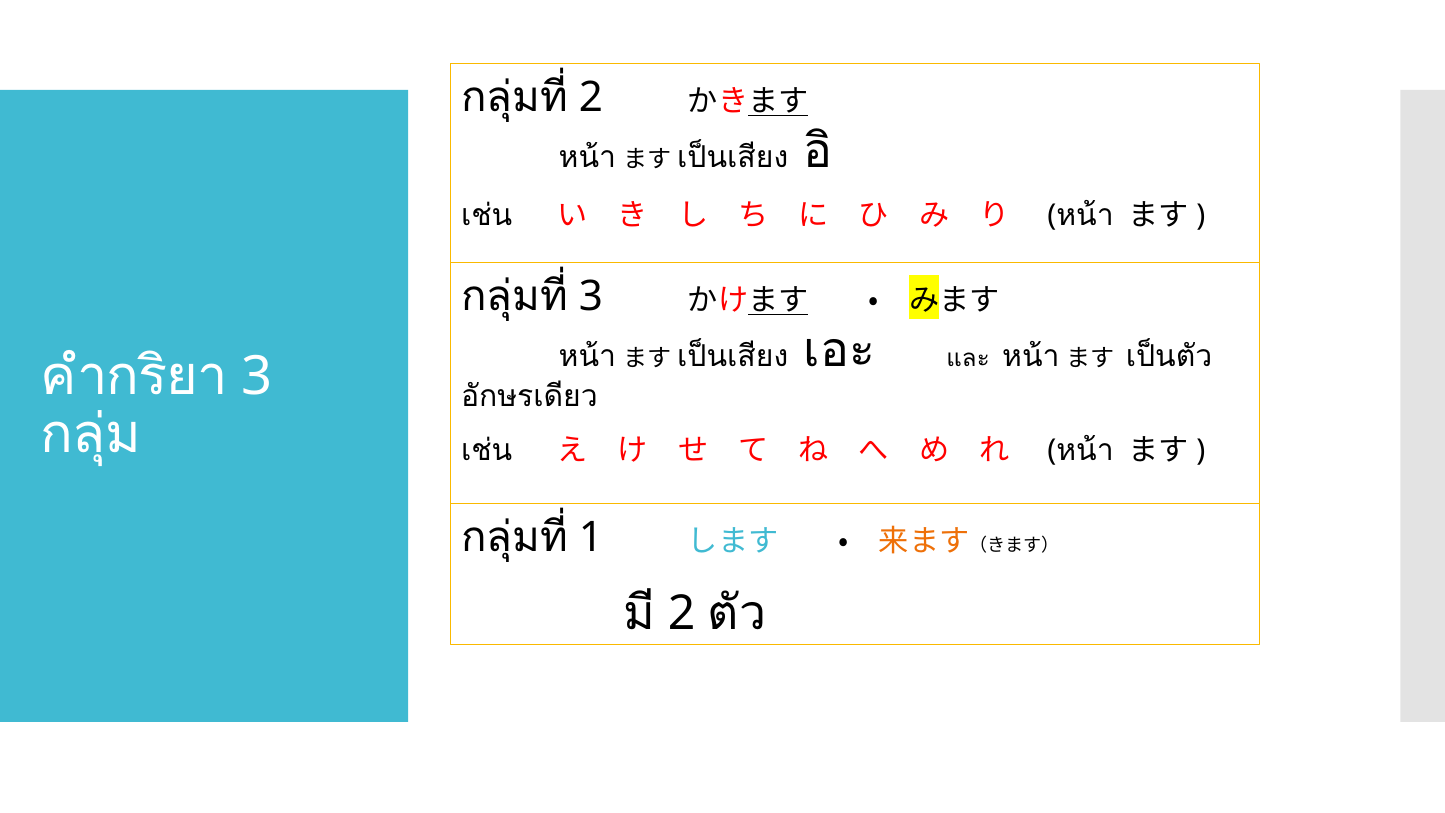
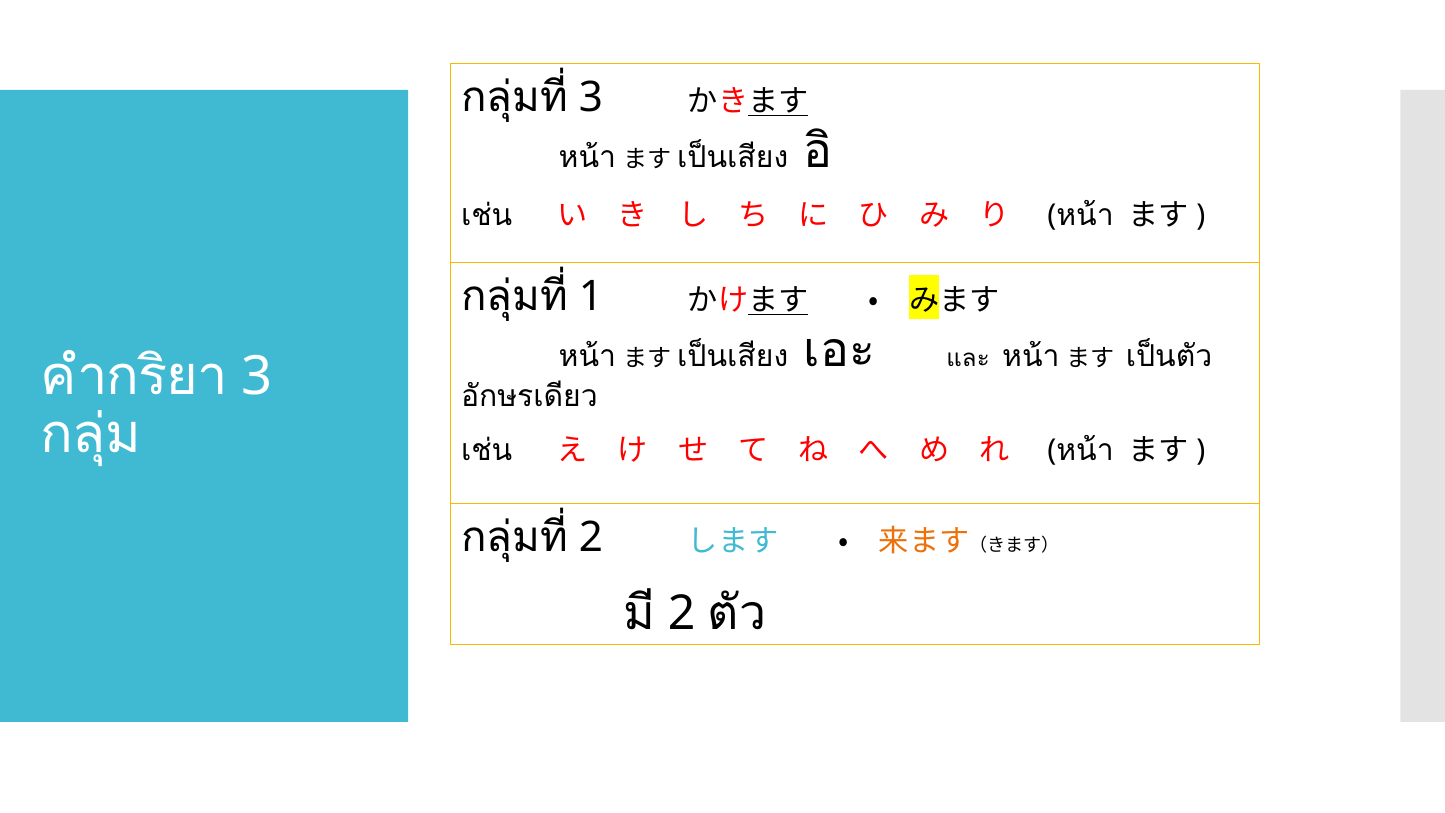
2 at (591, 97): 2 -> 3
3: 3 -> 1
1 at (591, 537): 1 -> 2
